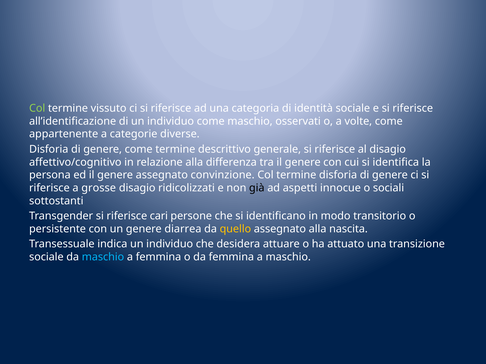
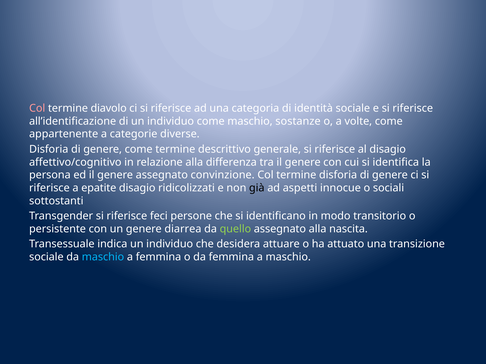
Col at (37, 108) colour: light green -> pink
vissuto: vissuto -> diavolo
osservati: osservati -> sostanze
grosse: grosse -> epatite
cari: cari -> feci
quello colour: yellow -> light green
